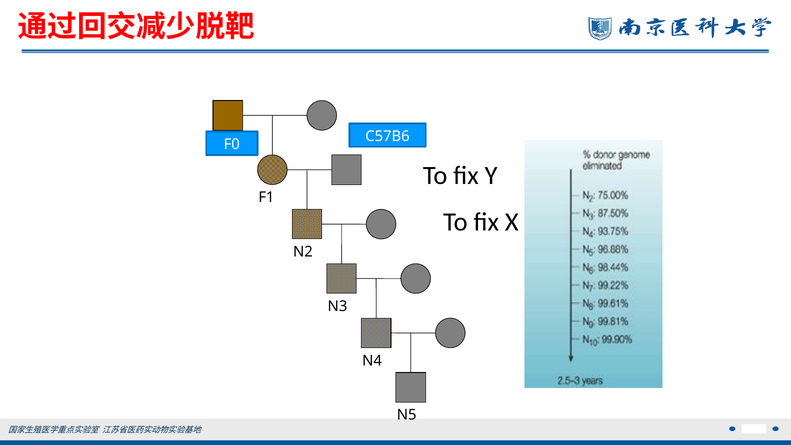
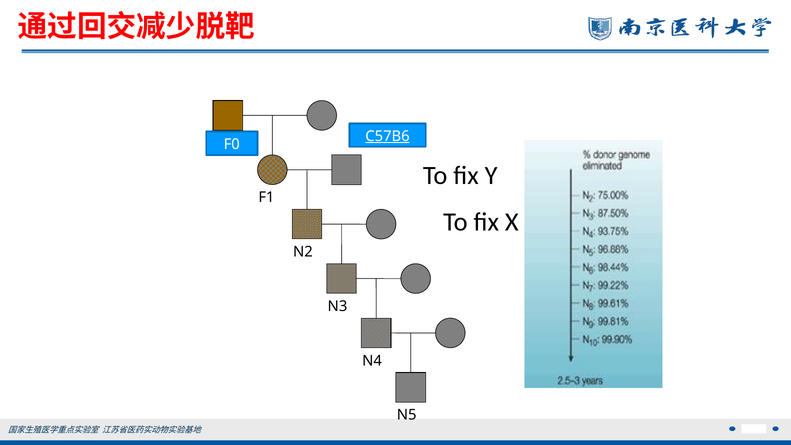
C57B6 underline: none -> present
